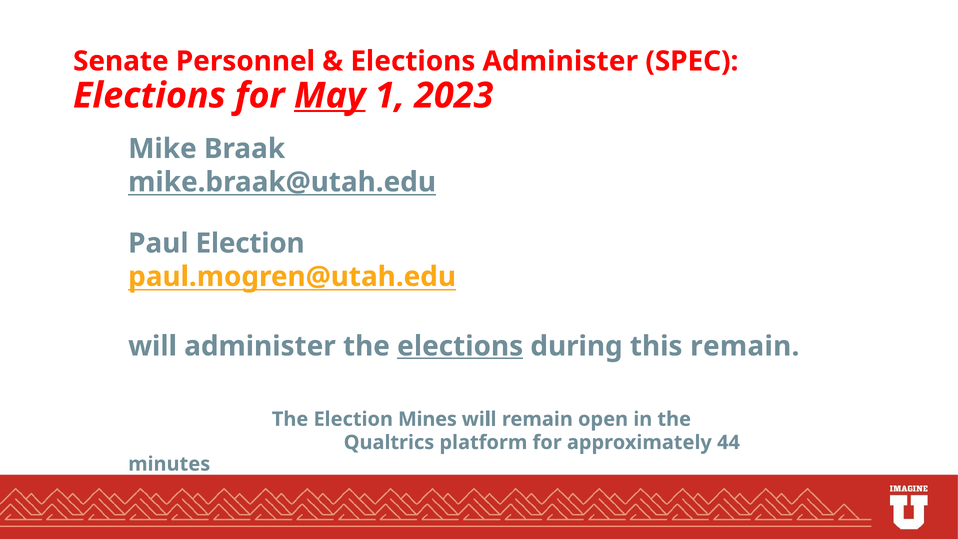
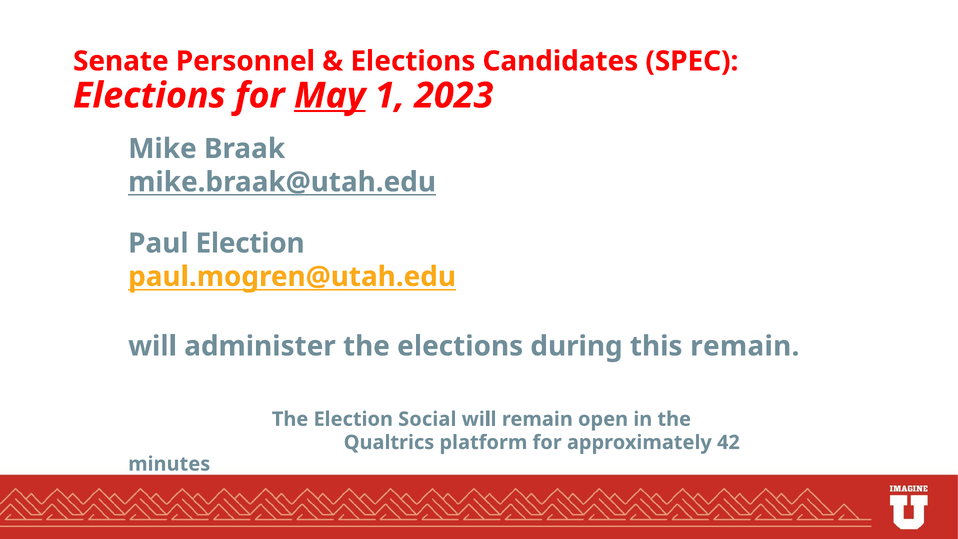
Elections Administer: Administer -> Candidates
elections at (460, 346) underline: present -> none
Mines: Mines -> Social
44: 44 -> 42
